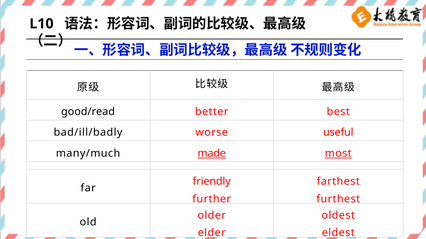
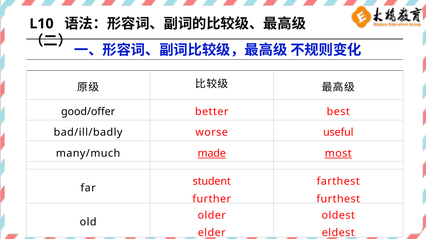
good/read: good/read -> good/offer
friendly: friendly -> student
